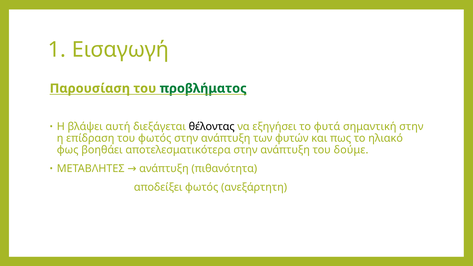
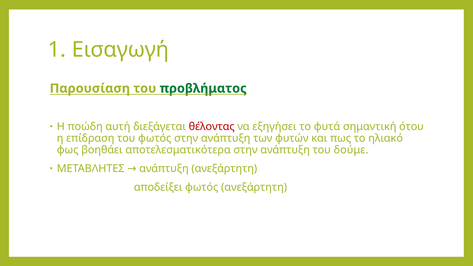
βλάψει: βλάψει -> ποώδη
θέλοντας colour: black -> red
σημαντική στην: στην -> ότου
ανάπτυξη πιθανότητα: πιθανότητα -> ανεξάρτητη
